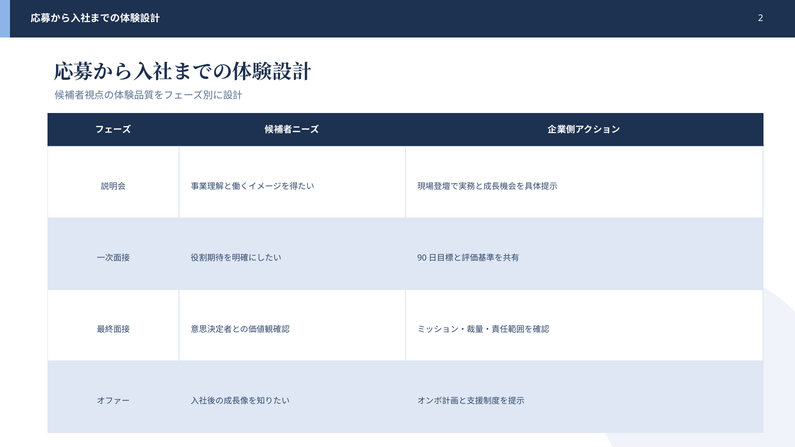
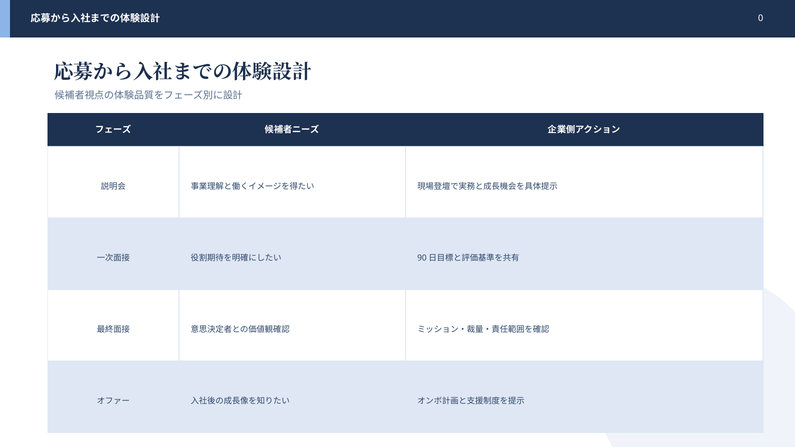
2: 2 -> 0
